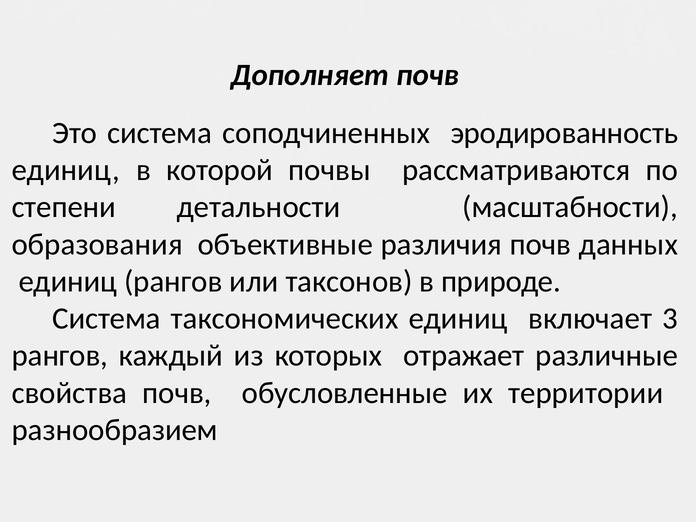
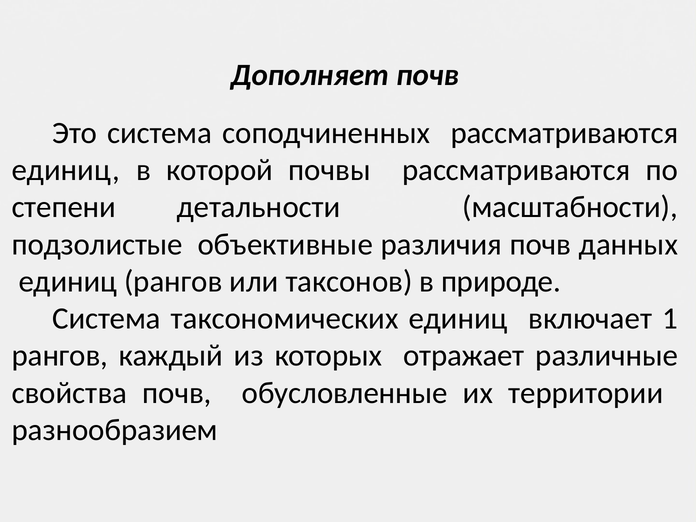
соподчиненных эродированность: эродированность -> рассматриваются
образования: образования -> подзолистые
3: 3 -> 1
